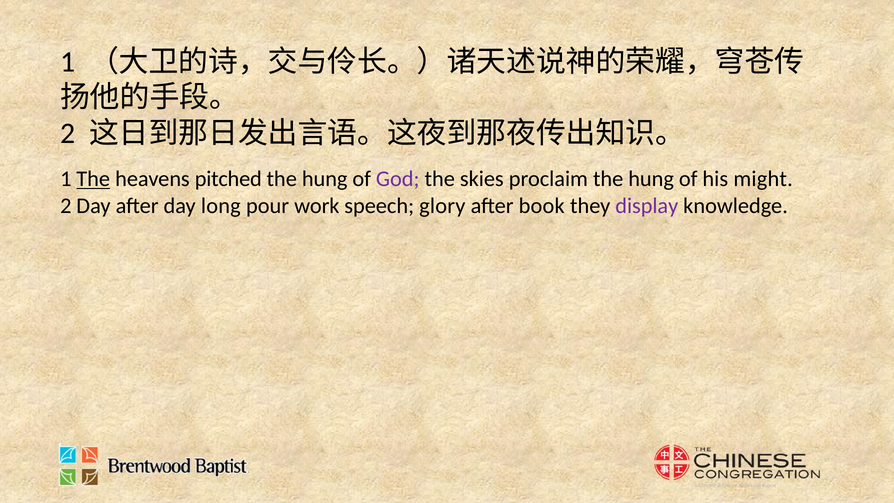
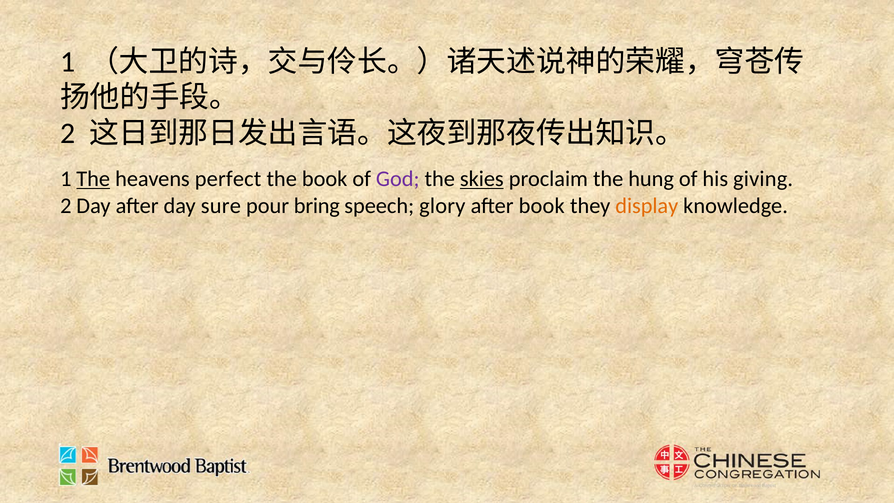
pitched: pitched -> perfect
hung at (325, 179): hung -> book
skies underline: none -> present
might: might -> giving
long: long -> sure
work: work -> bring
display colour: purple -> orange
